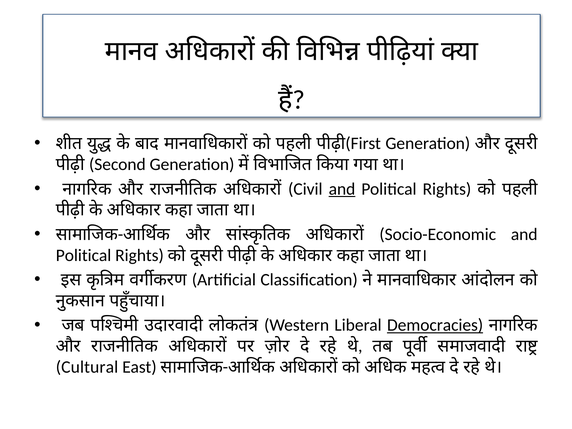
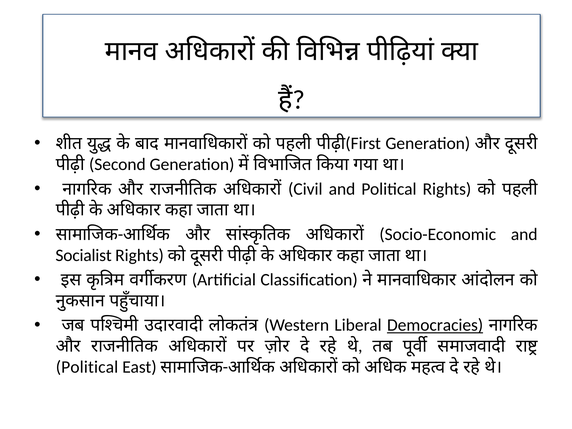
and at (342, 189) underline: present -> none
Political at (84, 255): Political -> Socialist
Cultural at (87, 367): Cultural -> Political
